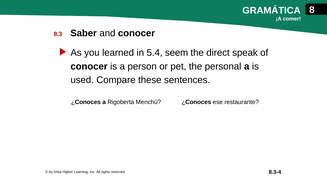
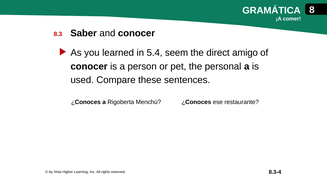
speak: speak -> amigo
